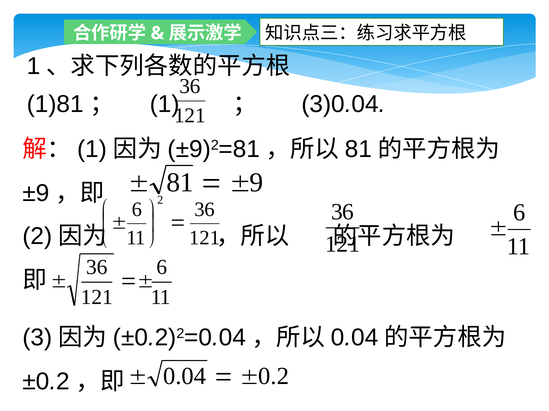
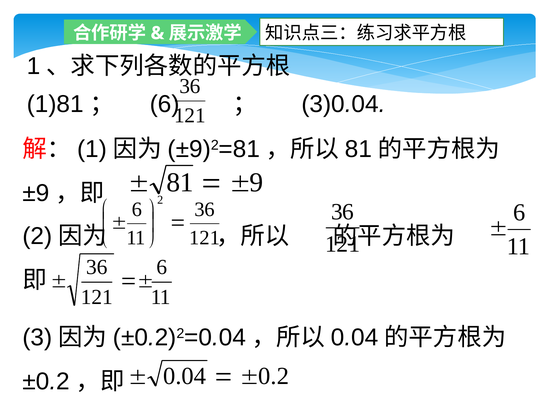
1 at (165, 104): 1 -> 6
